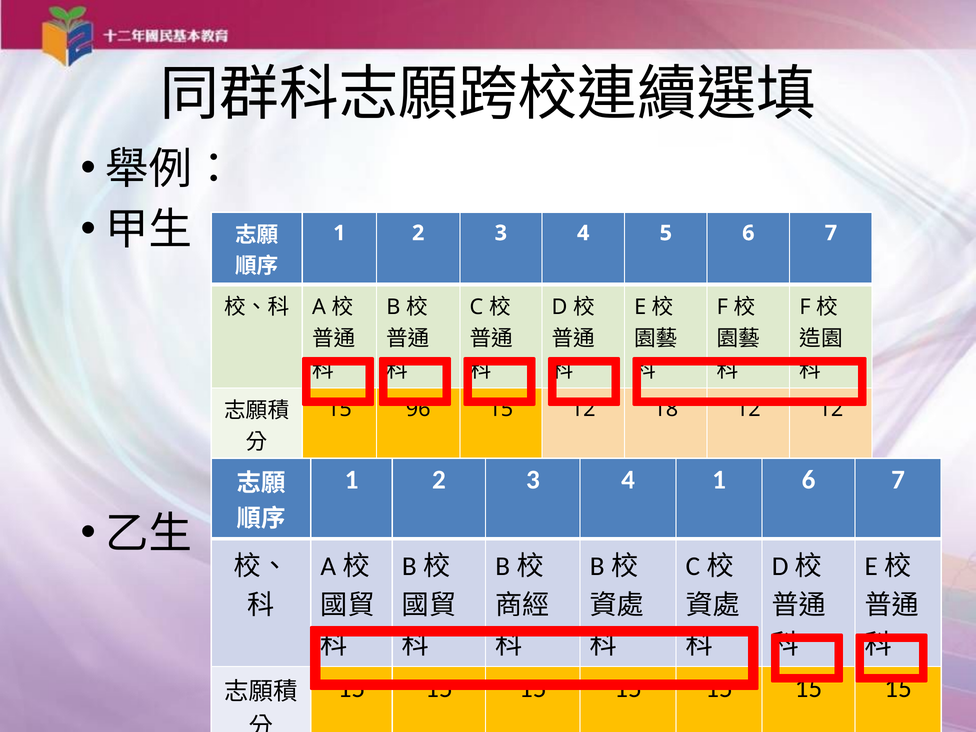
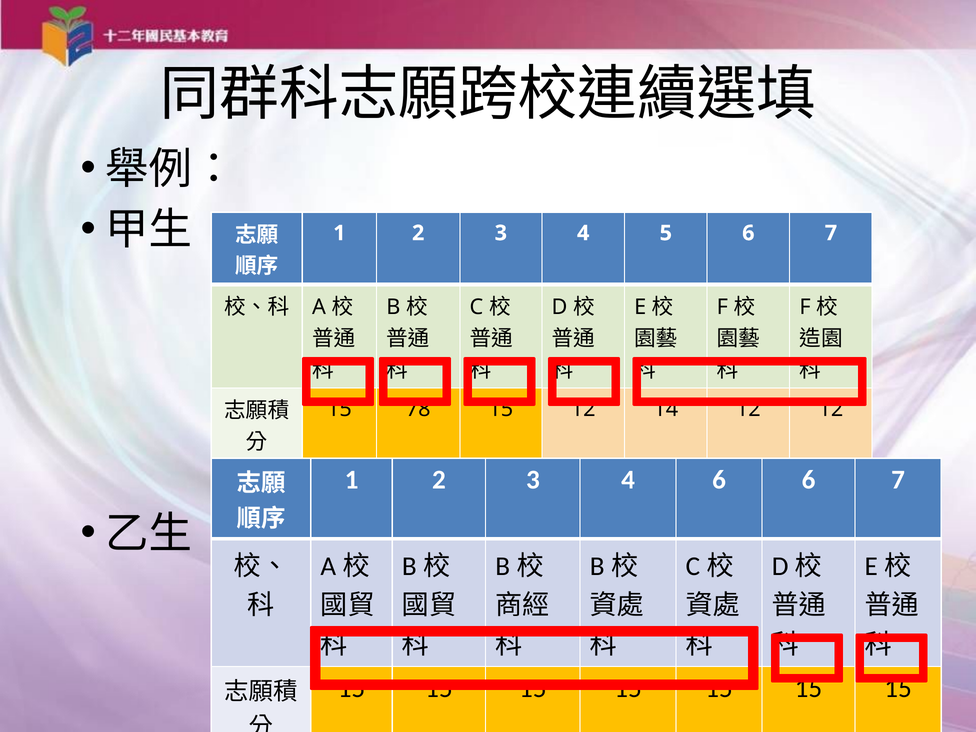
96: 96 -> 78
18: 18 -> 14
4 1: 1 -> 6
